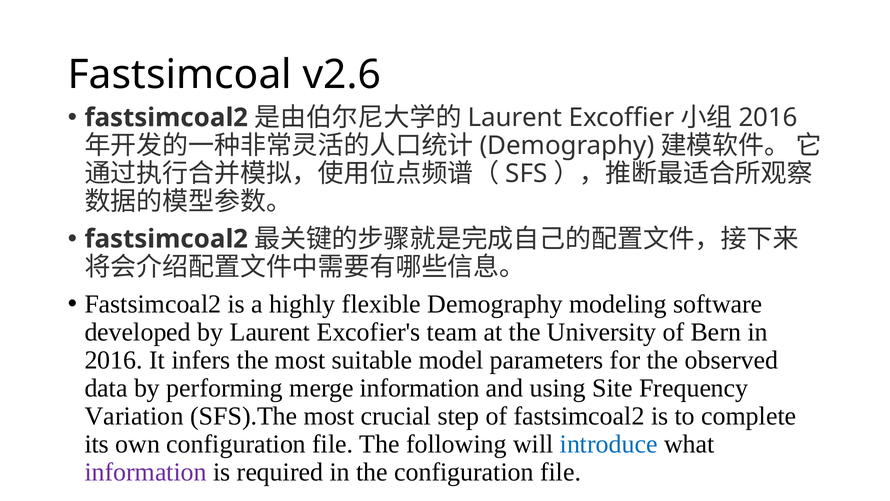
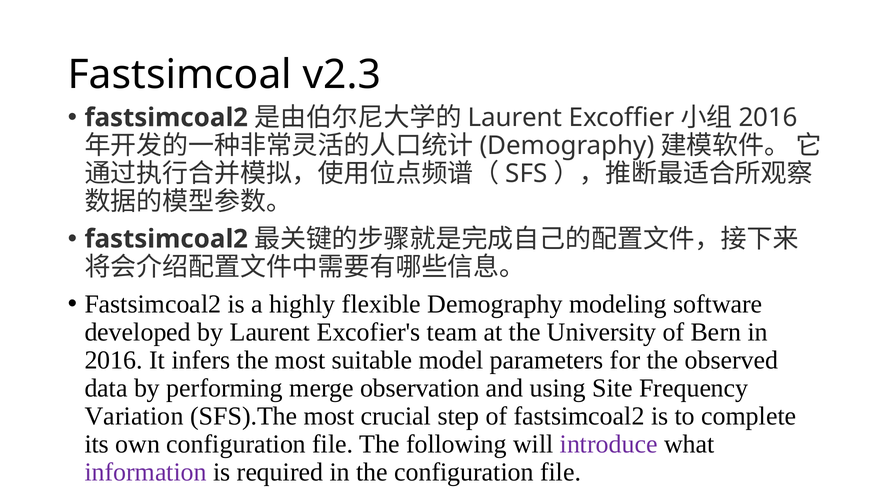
v2.6: v2.6 -> v2.3
merge information: information -> observation
introduce colour: blue -> purple
